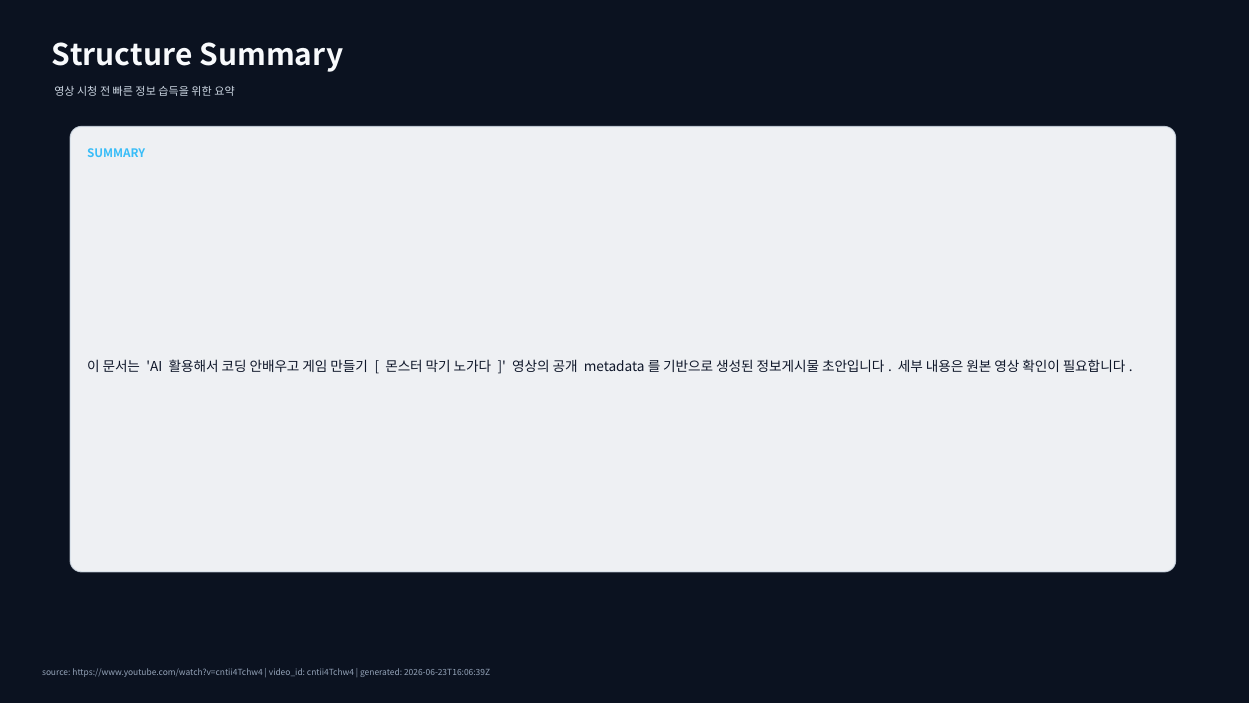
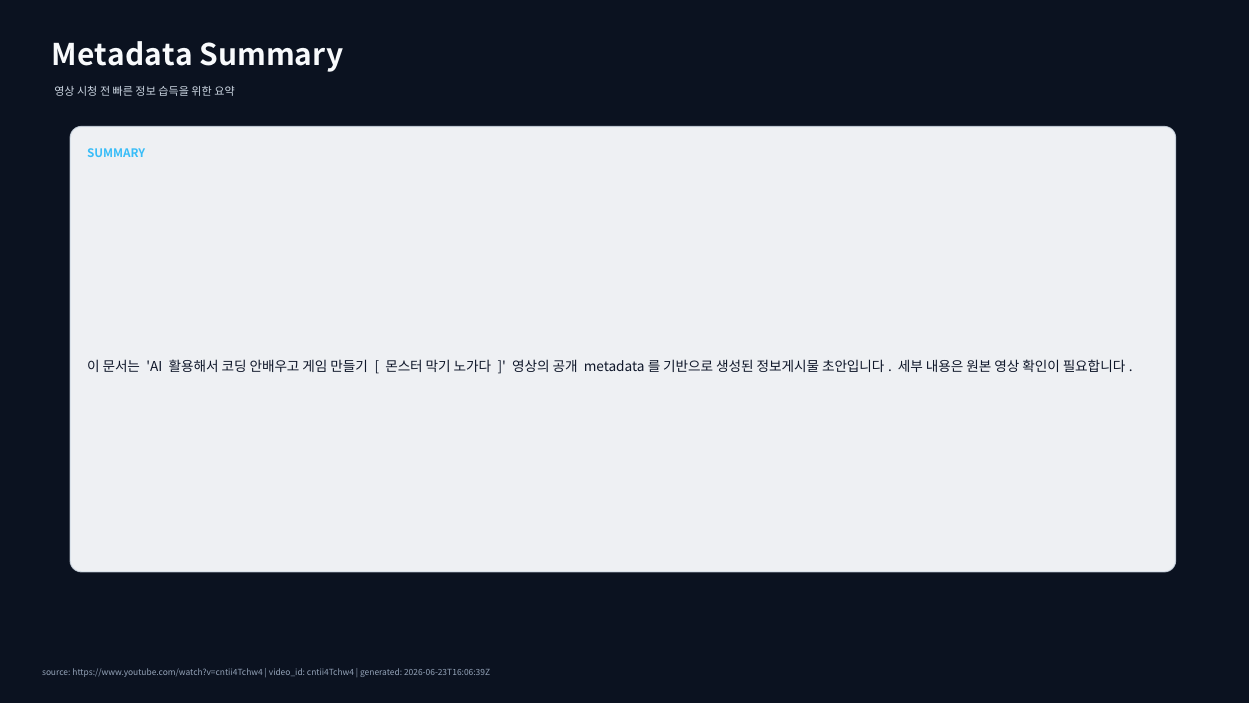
Structure: Structure -> Metadata
